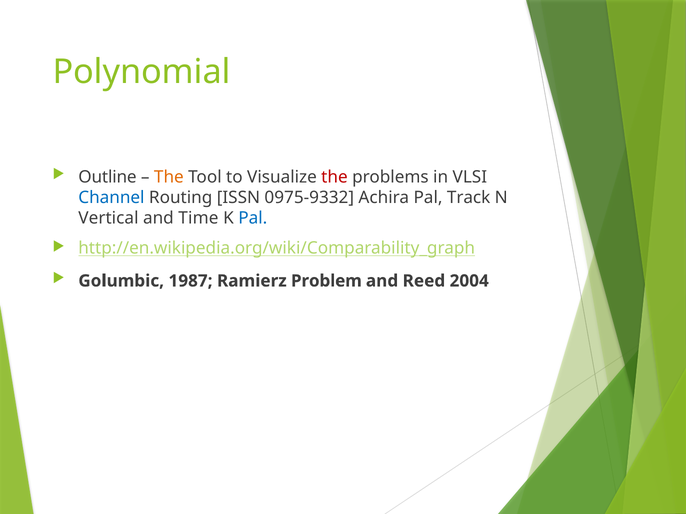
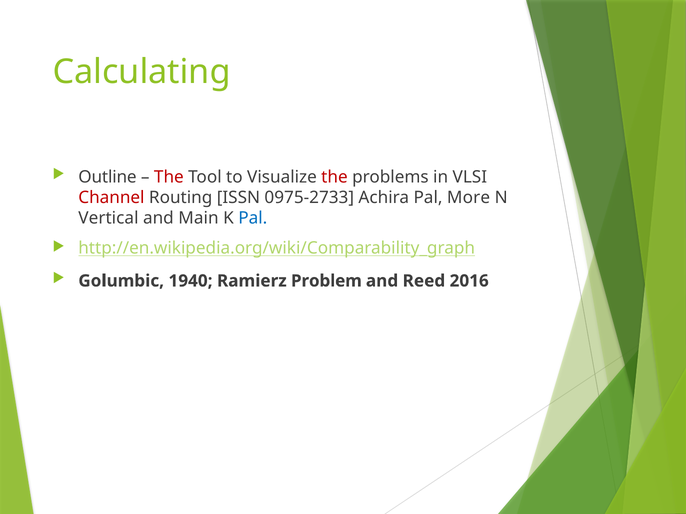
Polynomial: Polynomial -> Calculating
The at (169, 177) colour: orange -> red
Channel colour: blue -> red
0975-9332: 0975-9332 -> 0975-2733
Track: Track -> More
Time: Time -> Main
1987: 1987 -> 1940
2004: 2004 -> 2016
